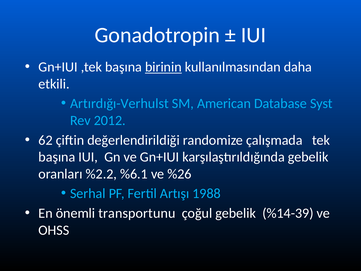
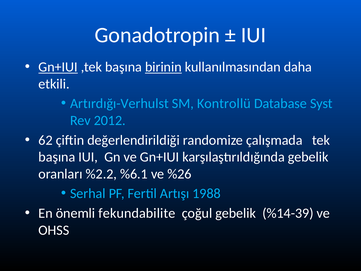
Gn+IUI at (58, 67) underline: none -> present
American: American -> Kontrollü
transportunu: transportunu -> fekundabilite
